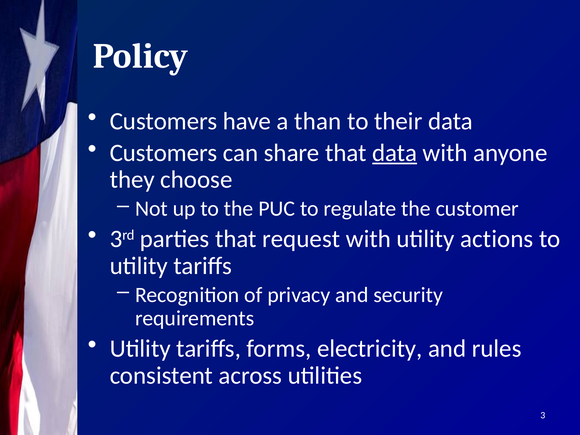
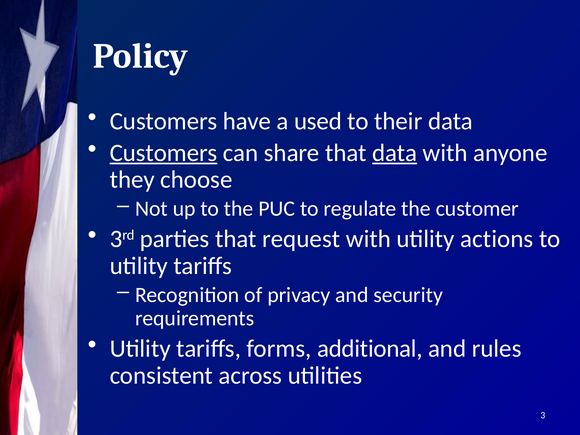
than: than -> used
Customers at (164, 153) underline: none -> present
electricity: electricity -> additional
